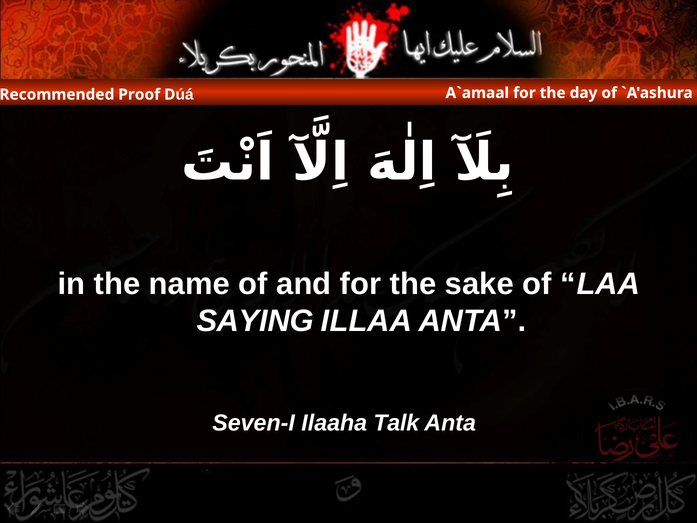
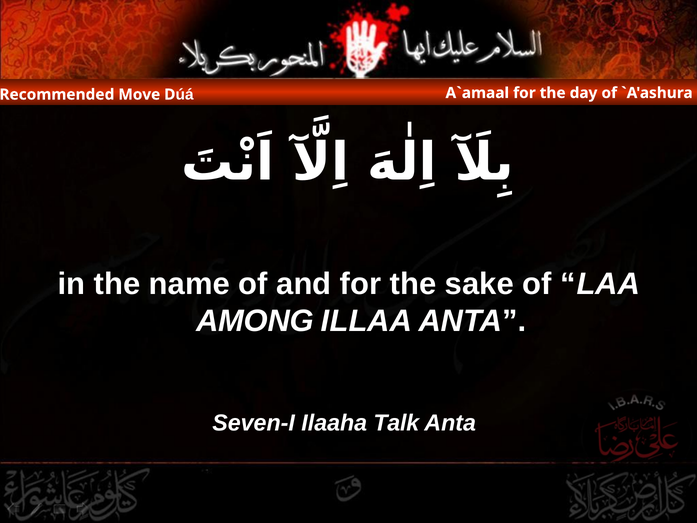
Proof: Proof -> Move
SAYING: SAYING -> AMONG
